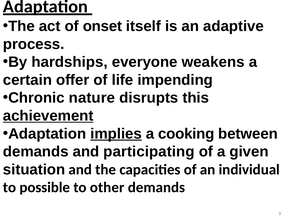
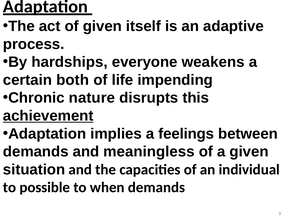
of onset: onset -> given
offer: offer -> both
implies underline: present -> none
cooking: cooking -> feelings
participating: participating -> meaningless
other: other -> when
